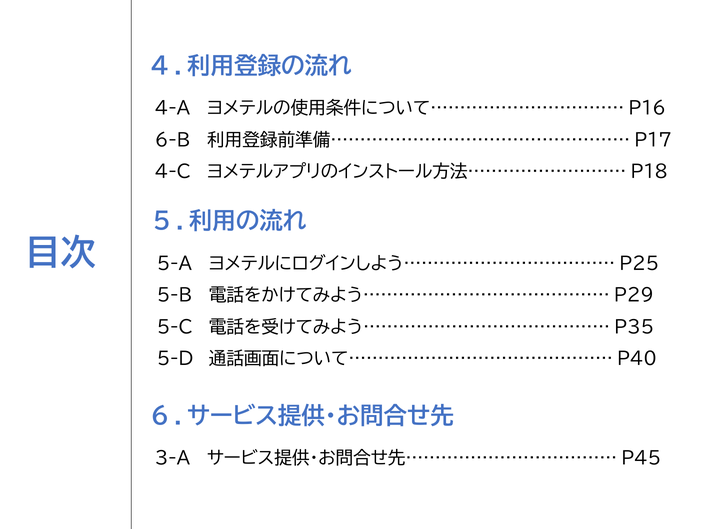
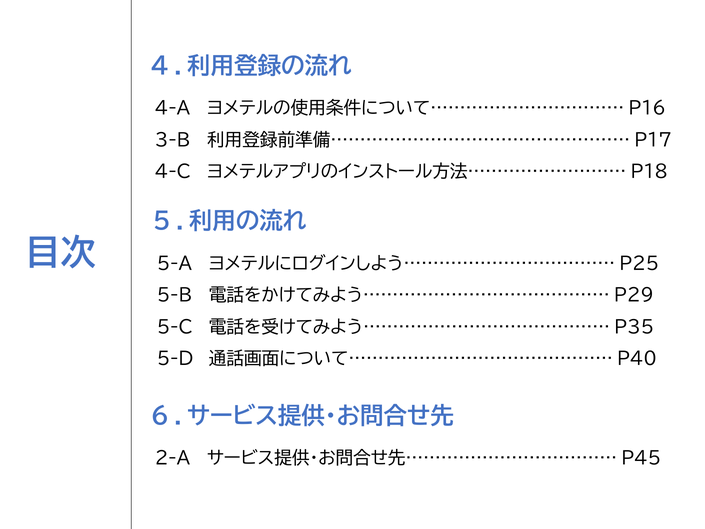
6-B: 6-B -> 3-B
3-A: 3-A -> 2-A
